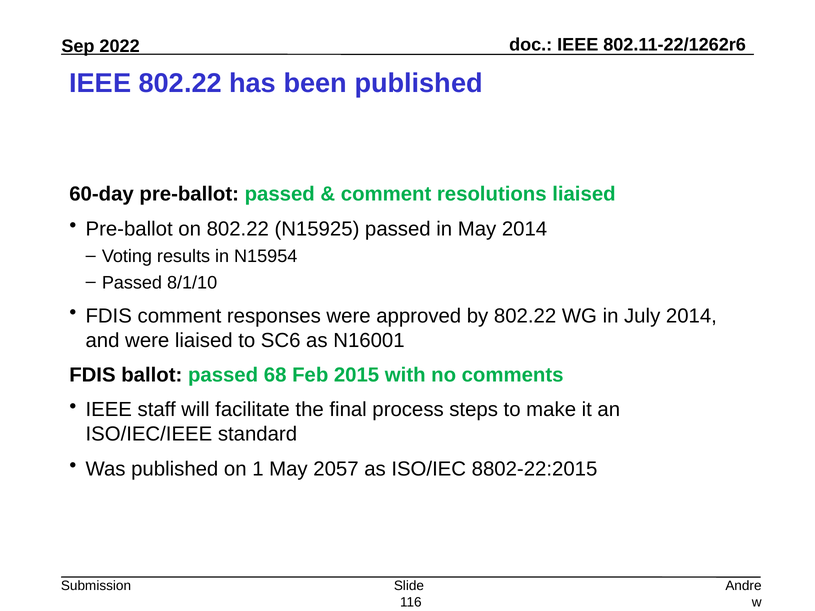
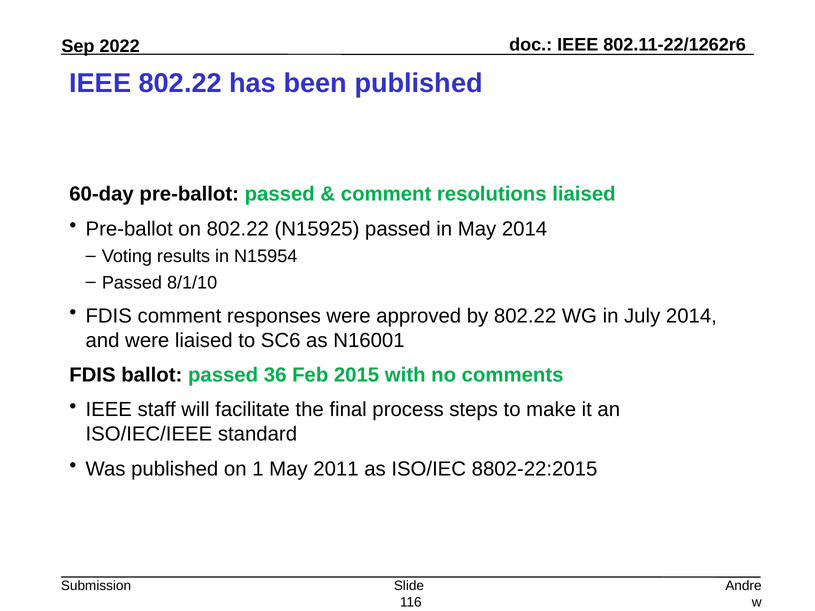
68: 68 -> 36
2057: 2057 -> 2011
